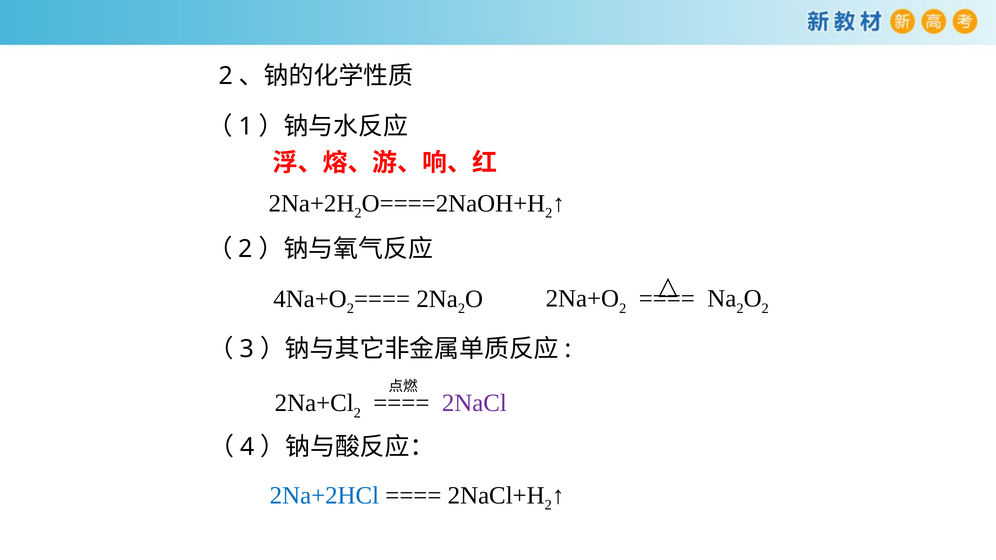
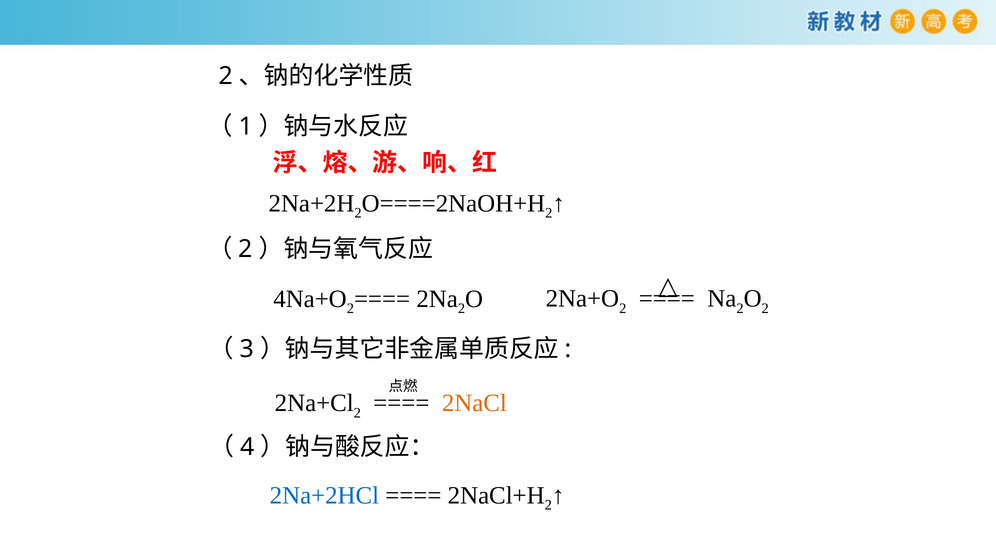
2NaCl colour: purple -> orange
